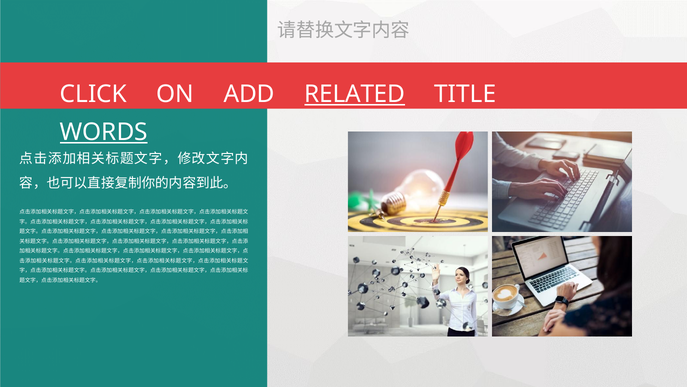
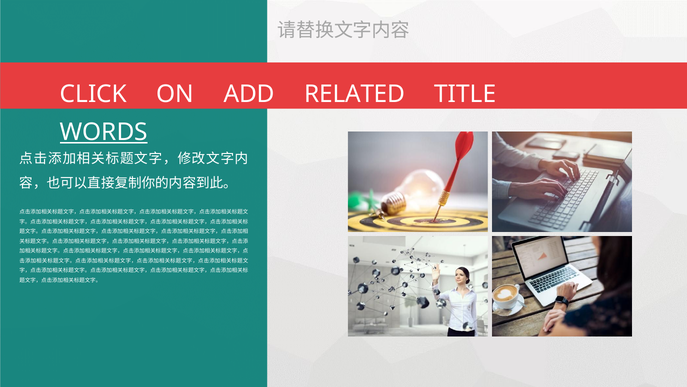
RELATED underline: present -> none
